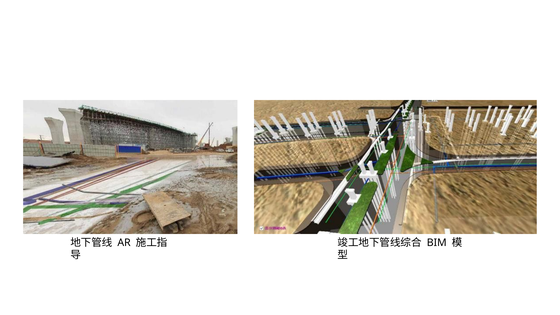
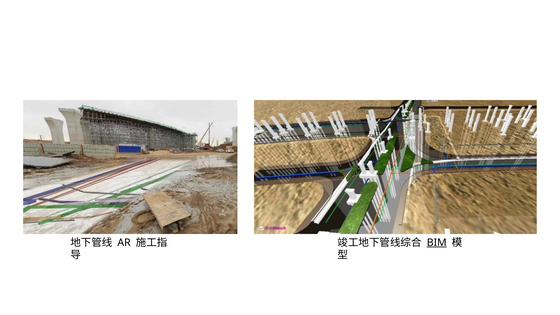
BIM underline: none -> present
